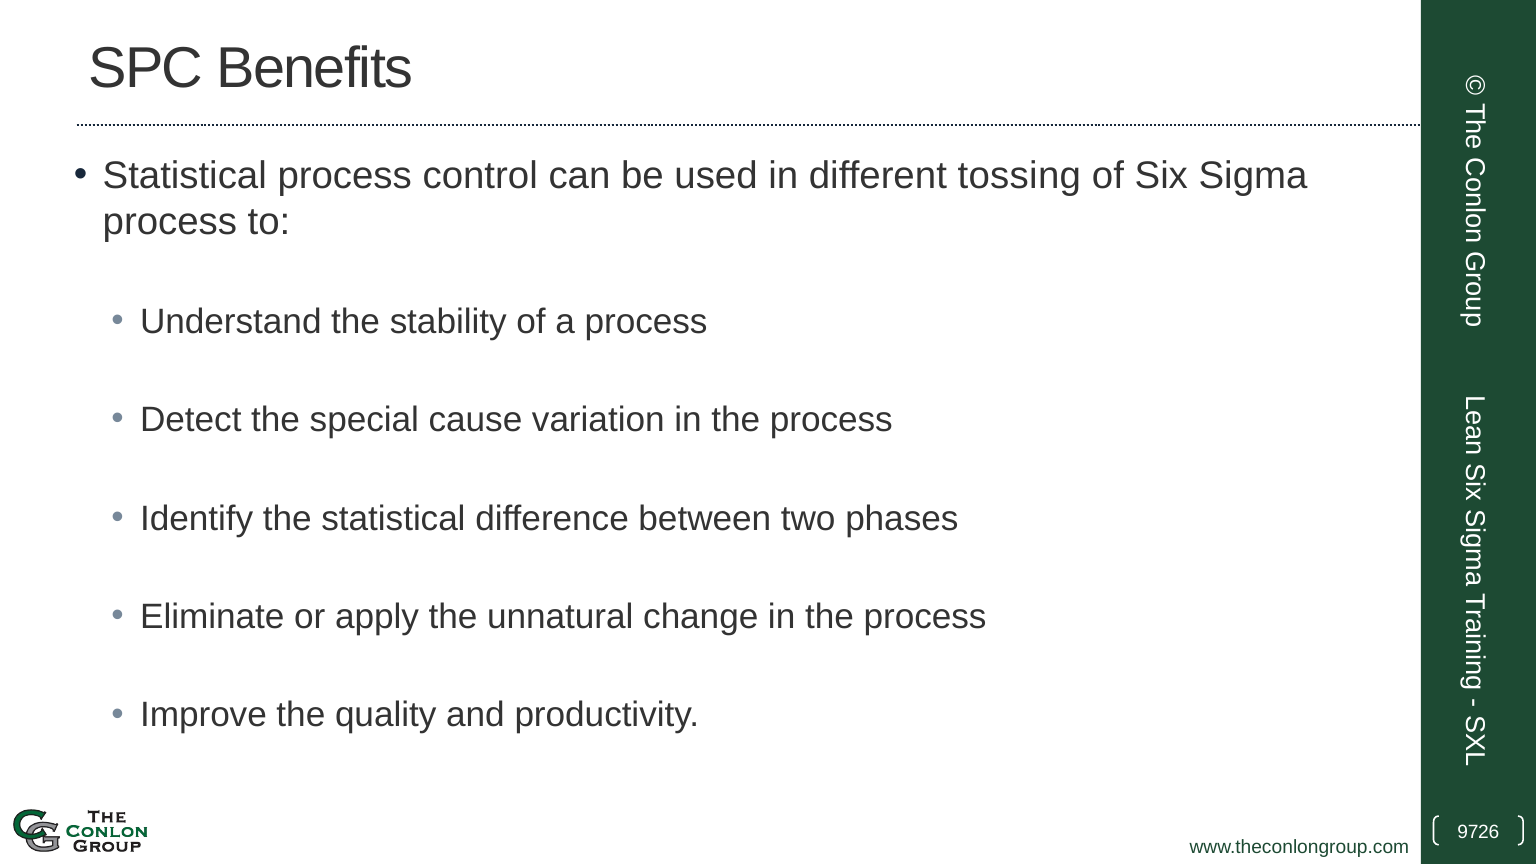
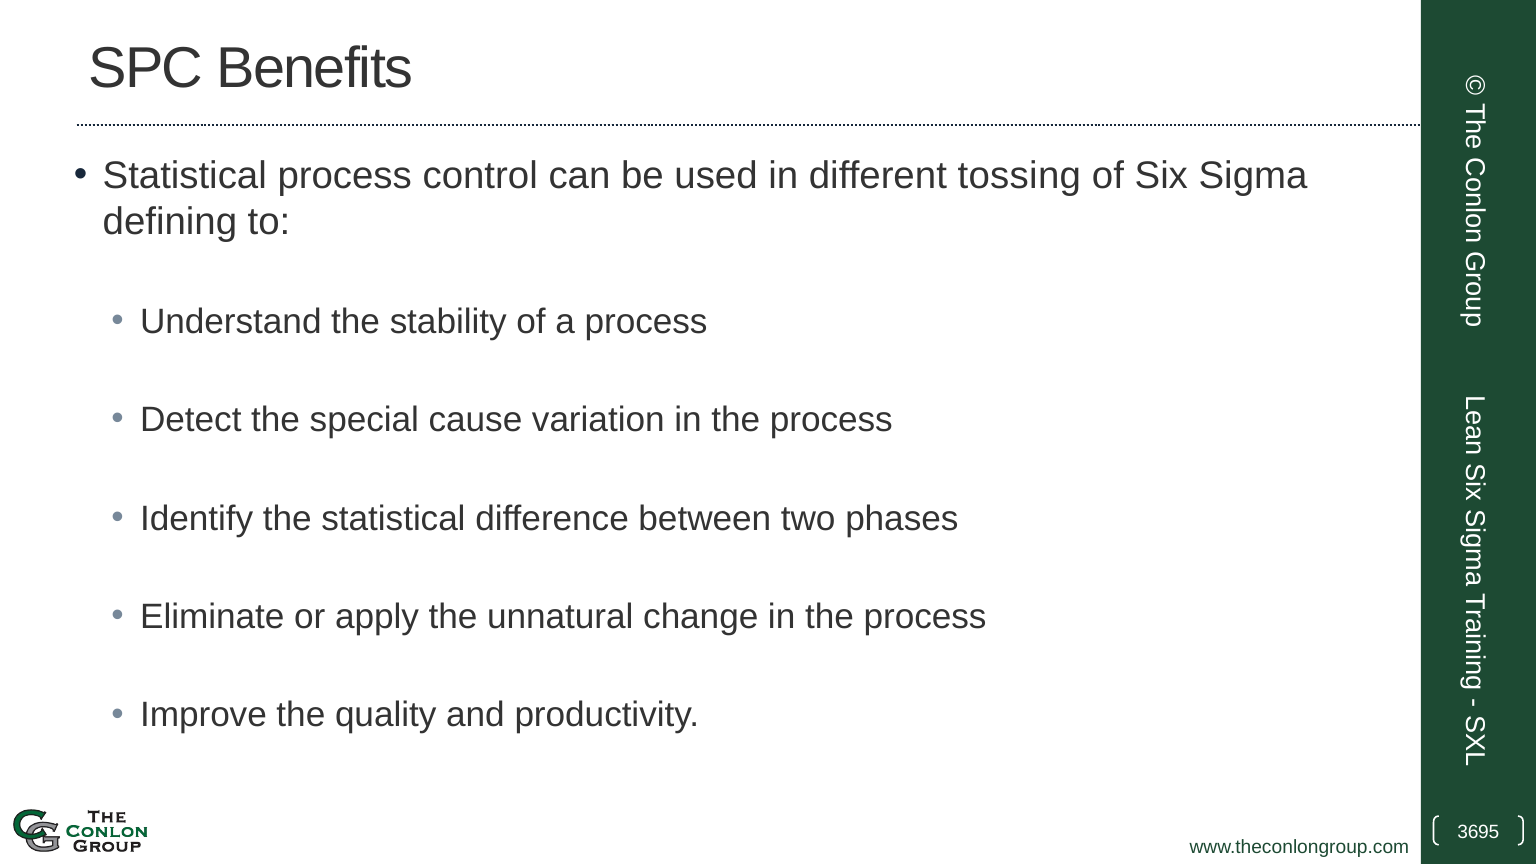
process at (170, 222): process -> defining
9726: 9726 -> 3695
